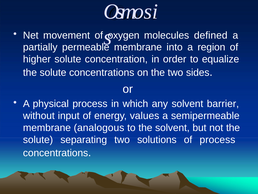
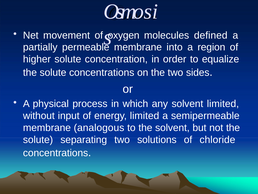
solvent barrier: barrier -> limited
energy values: values -> limited
of process: process -> chloride
